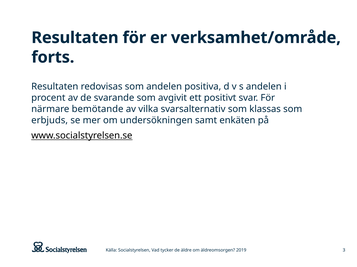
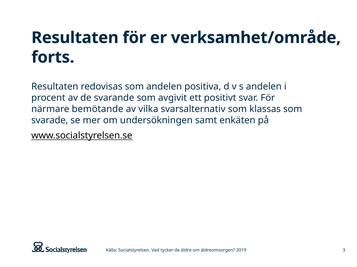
erbjuds: erbjuds -> svarade
